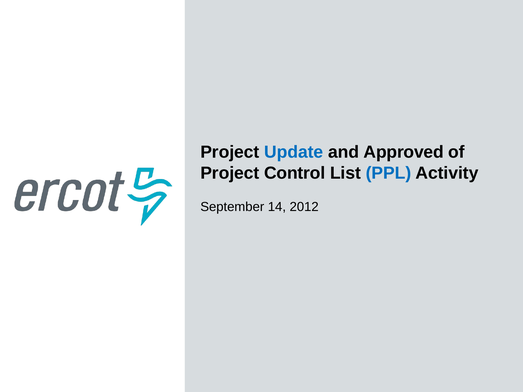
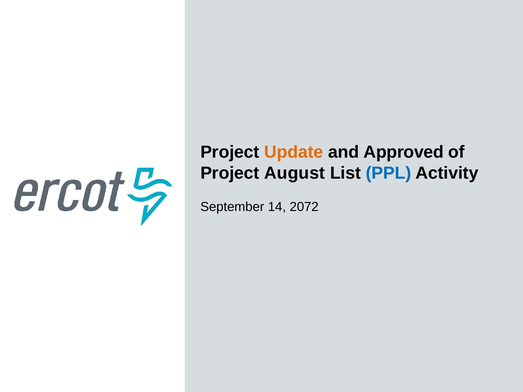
Update colour: blue -> orange
Control: Control -> August
2012: 2012 -> 2072
